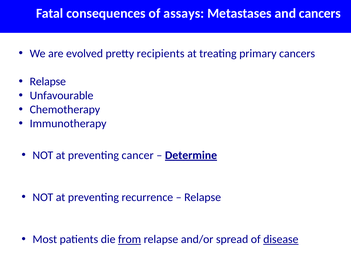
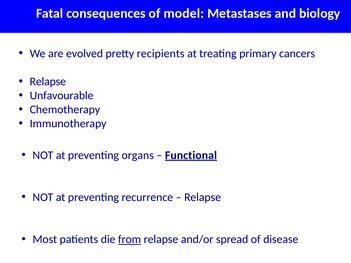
assays: assays -> model
and cancers: cancers -> biology
cancer: cancer -> organs
Determine: Determine -> Functional
disease underline: present -> none
